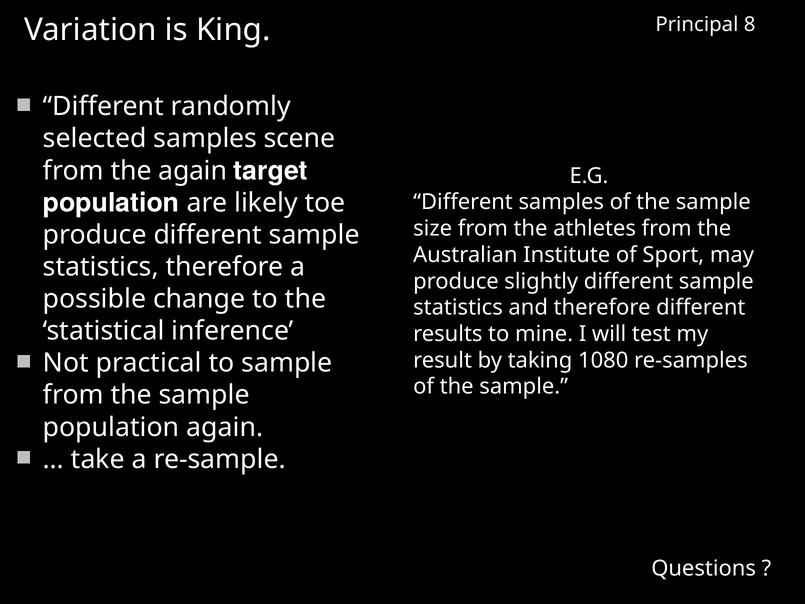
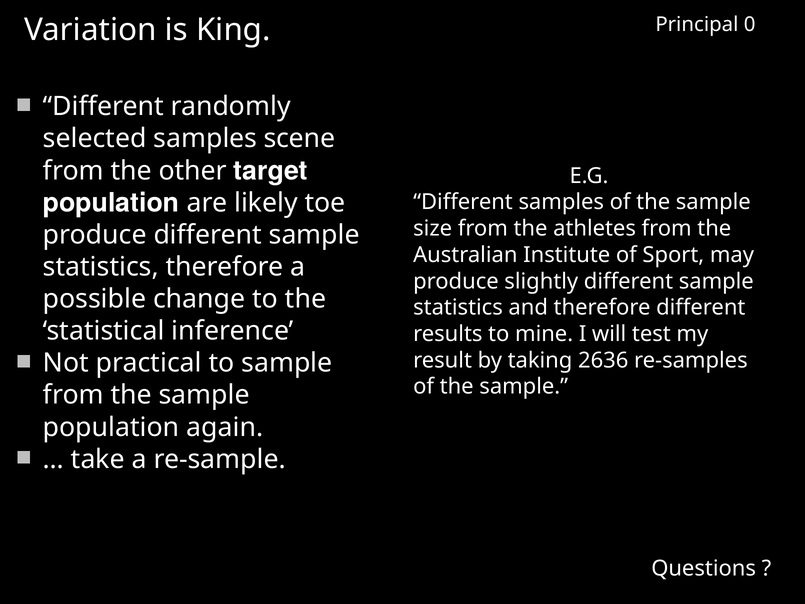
8: 8 -> 0
the again: again -> other
1080: 1080 -> 2636
